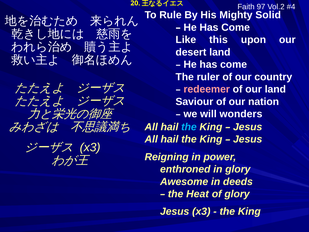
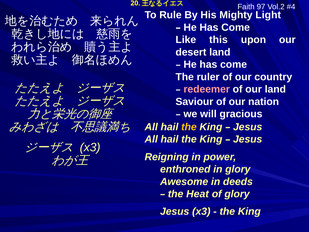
Solid: Solid -> Light
wonders: wonders -> gracious
the at (189, 127) colour: light blue -> yellow
